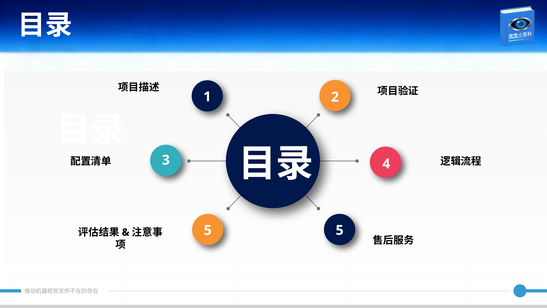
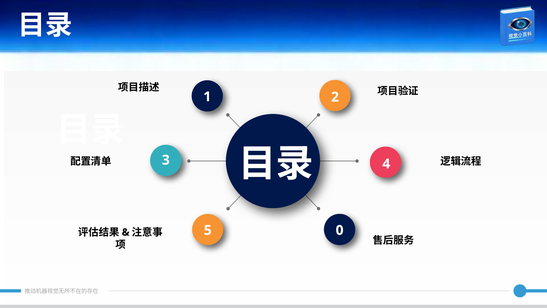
5 5: 5 -> 0
